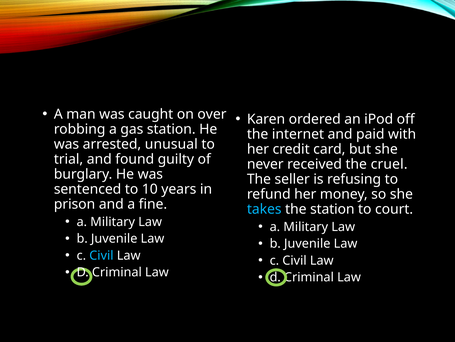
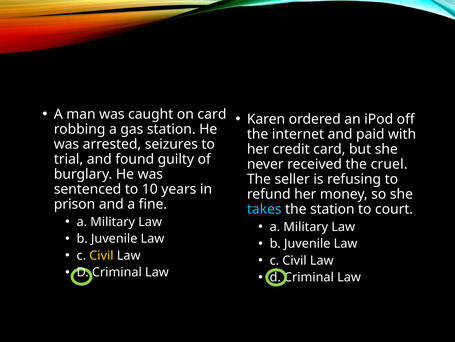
on over: over -> card
unusual: unusual -> seizures
Civil at (101, 255) colour: light blue -> yellow
